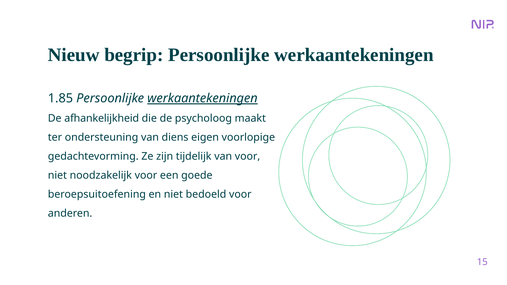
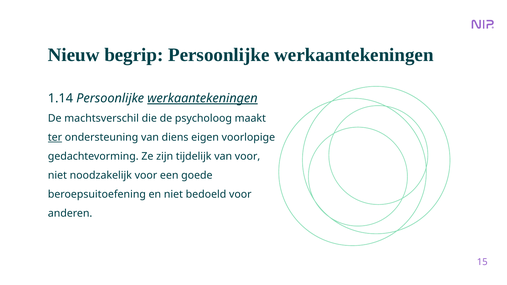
1.85: 1.85 -> 1.14
afhankelijkheid: afhankelijkheid -> machtsverschil
ter underline: none -> present
